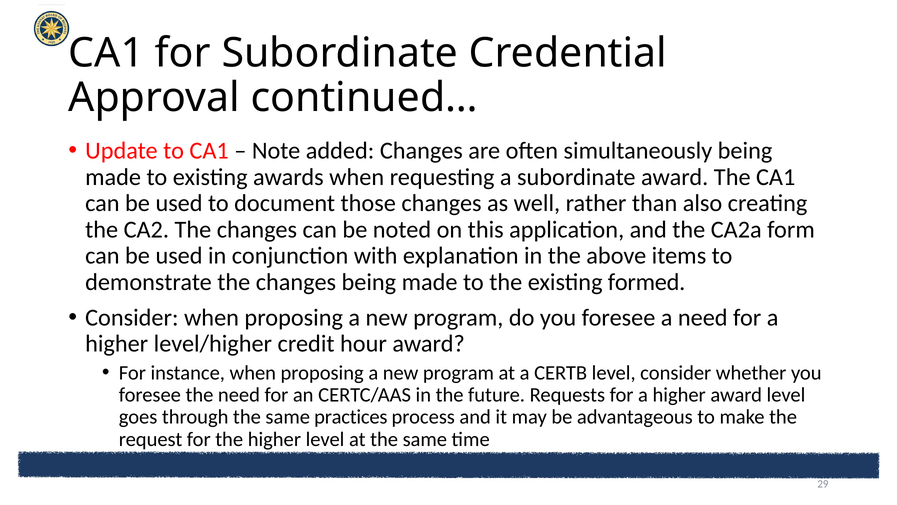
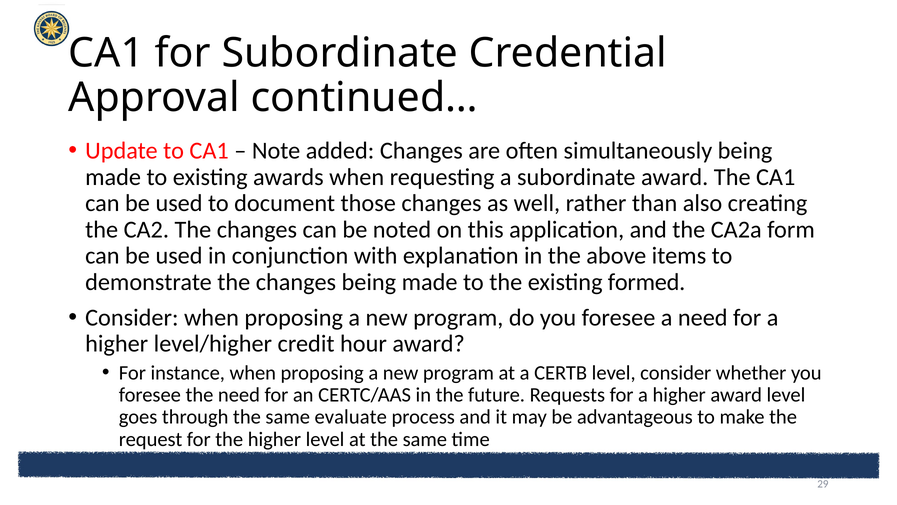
practices: practices -> evaluate
